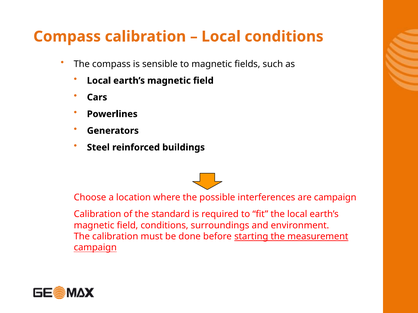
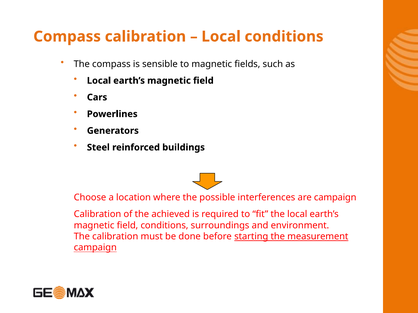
standard: standard -> achieved
